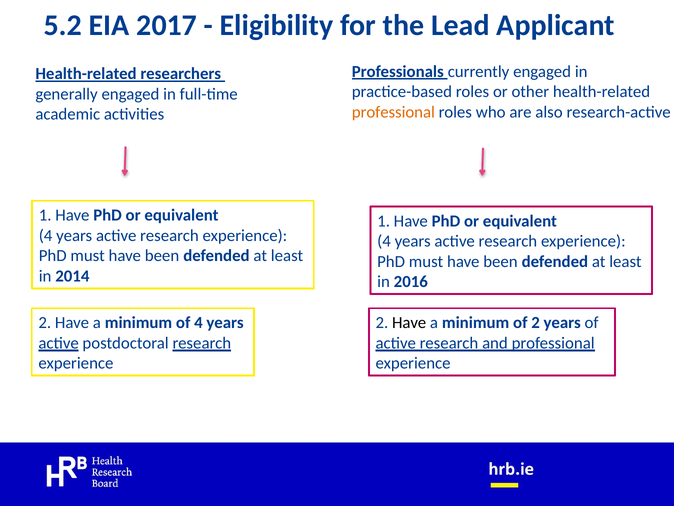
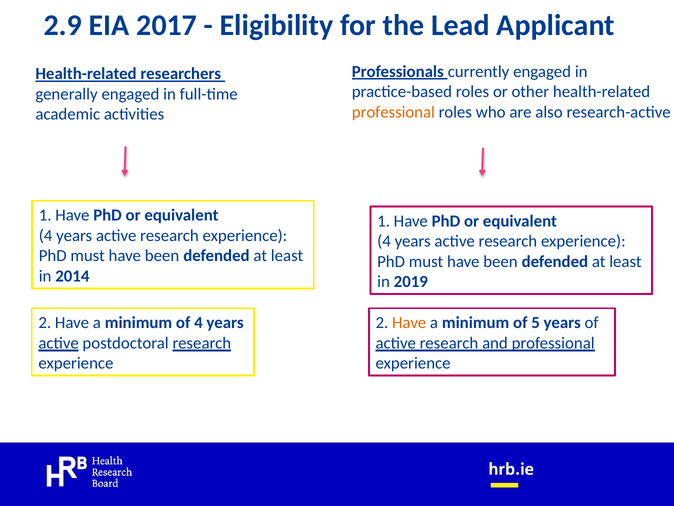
5.2: 5.2 -> 2.9
2016: 2016 -> 2019
Have at (409, 323) colour: black -> orange
of 2: 2 -> 5
